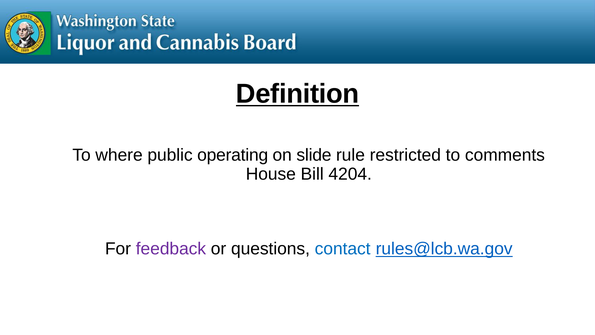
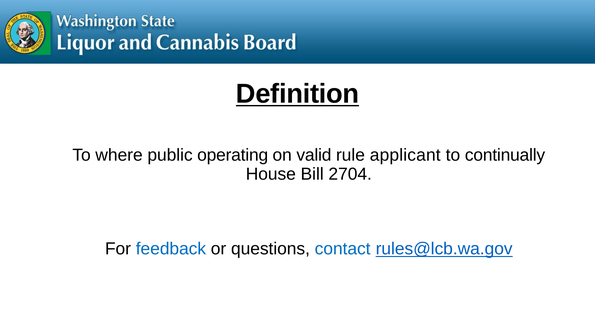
slide: slide -> valid
restricted: restricted -> applicant
comments: comments -> continually
4204: 4204 -> 2704
feedback colour: purple -> blue
